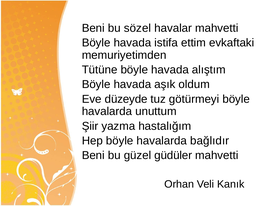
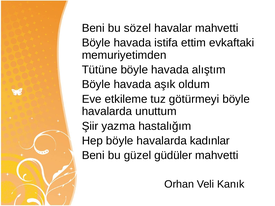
düzeyde: düzeyde -> etkileme
bağlıdır: bağlıdır -> kadınlar
